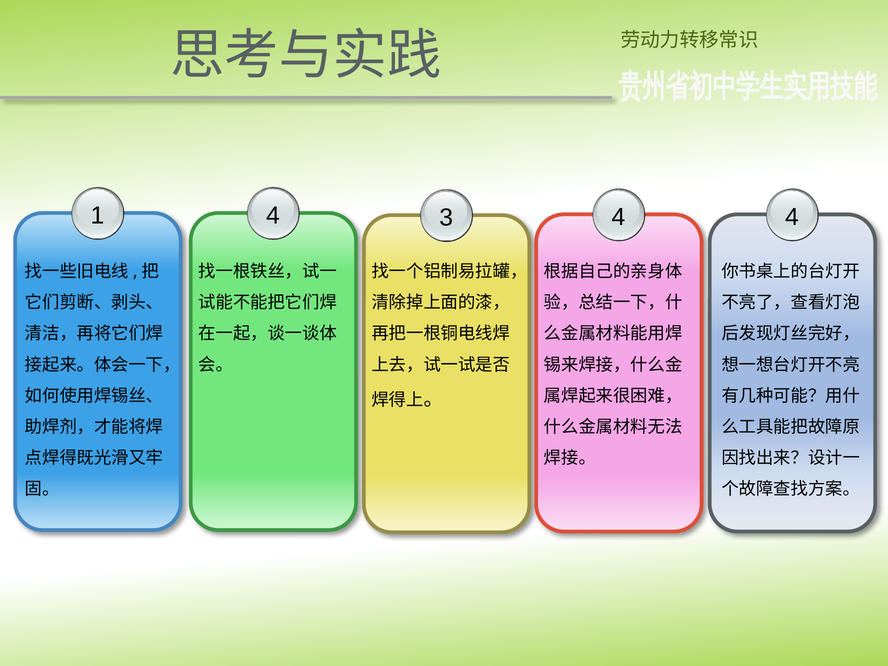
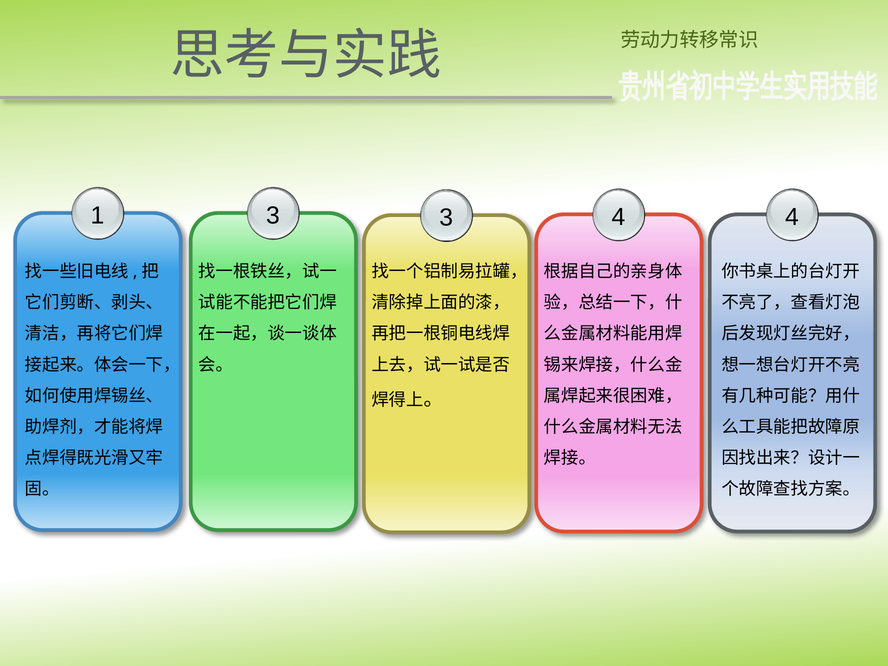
1 4: 4 -> 3
